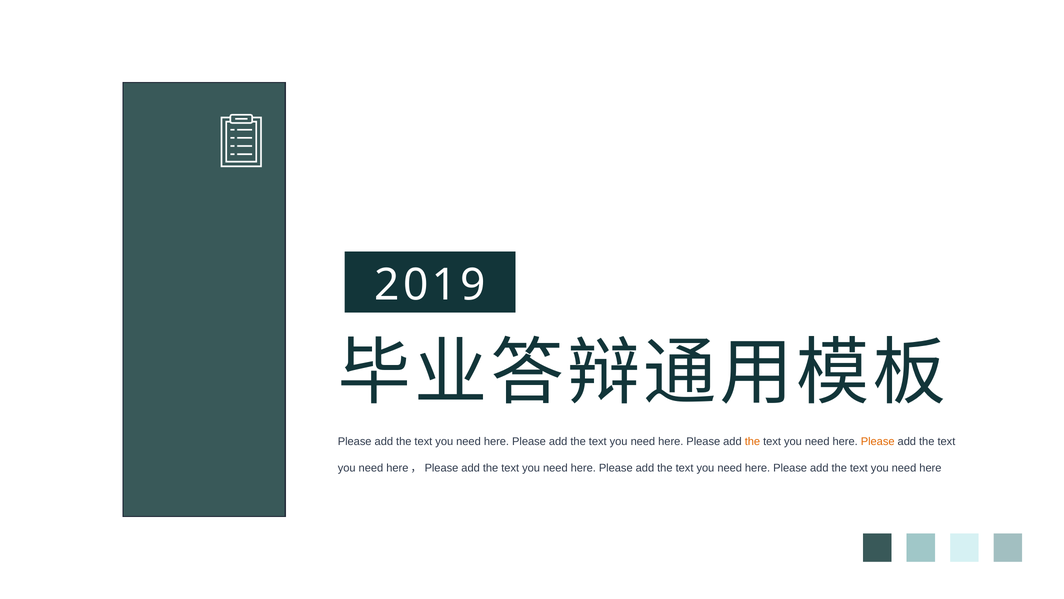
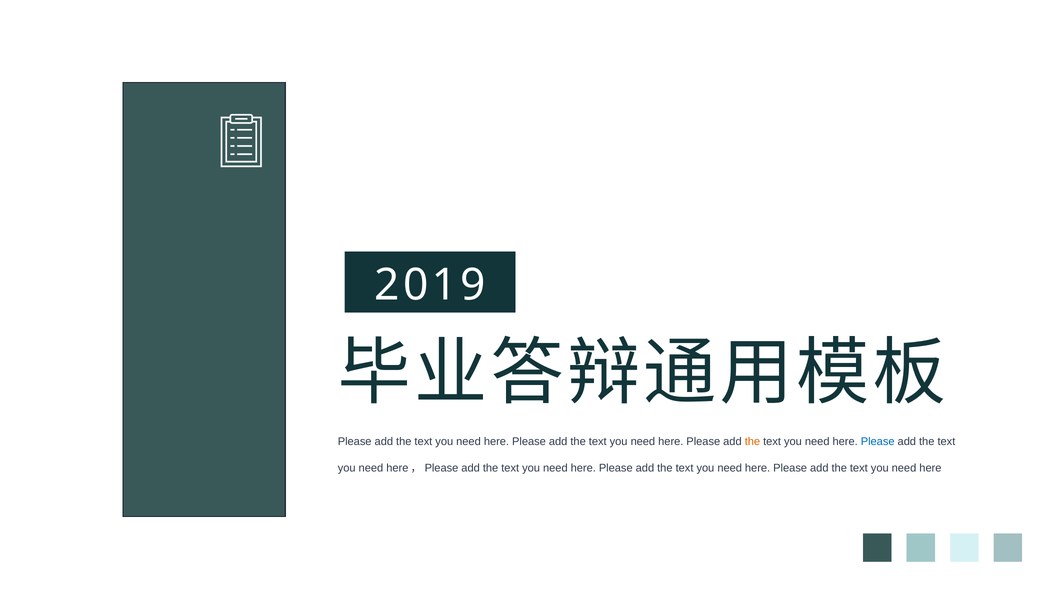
Please at (878, 441) colour: orange -> blue
